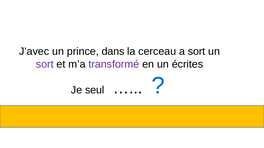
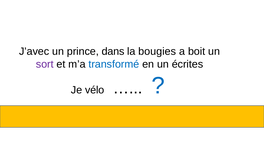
cerceau: cerceau -> bougies
a sort: sort -> boit
transformé colour: purple -> blue
seul: seul -> vélo
